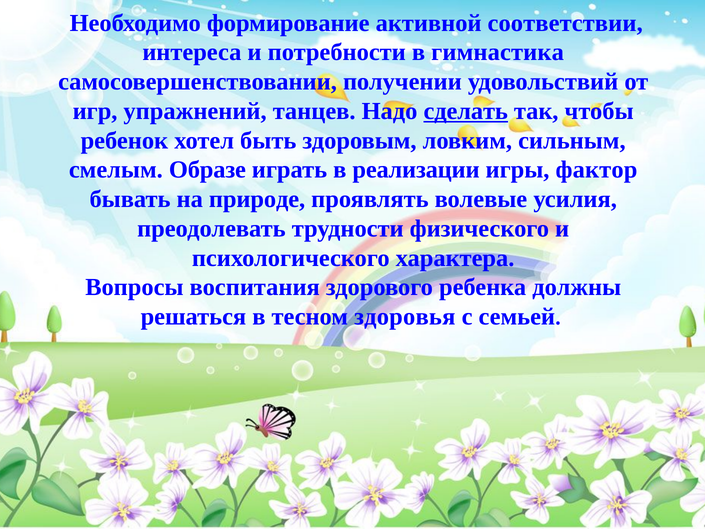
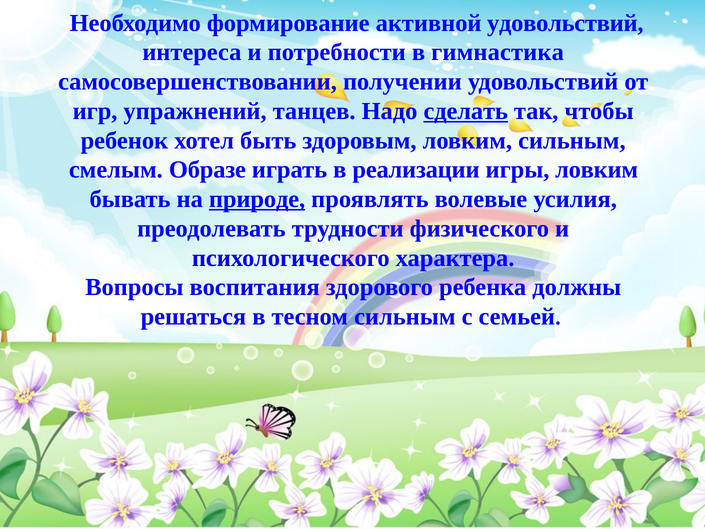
активной соответствии: соответствии -> удовольствий
игры фактор: фактор -> ловким
природе underline: none -> present
тесном здоровья: здоровья -> сильным
